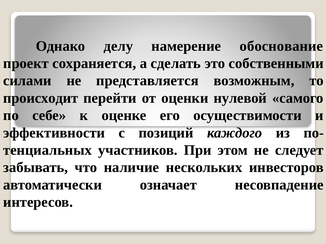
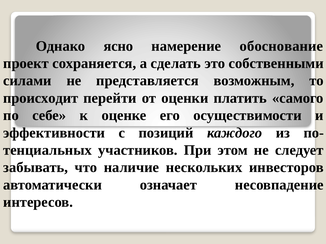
делу: делу -> ясно
нулевой: нулевой -> платить
